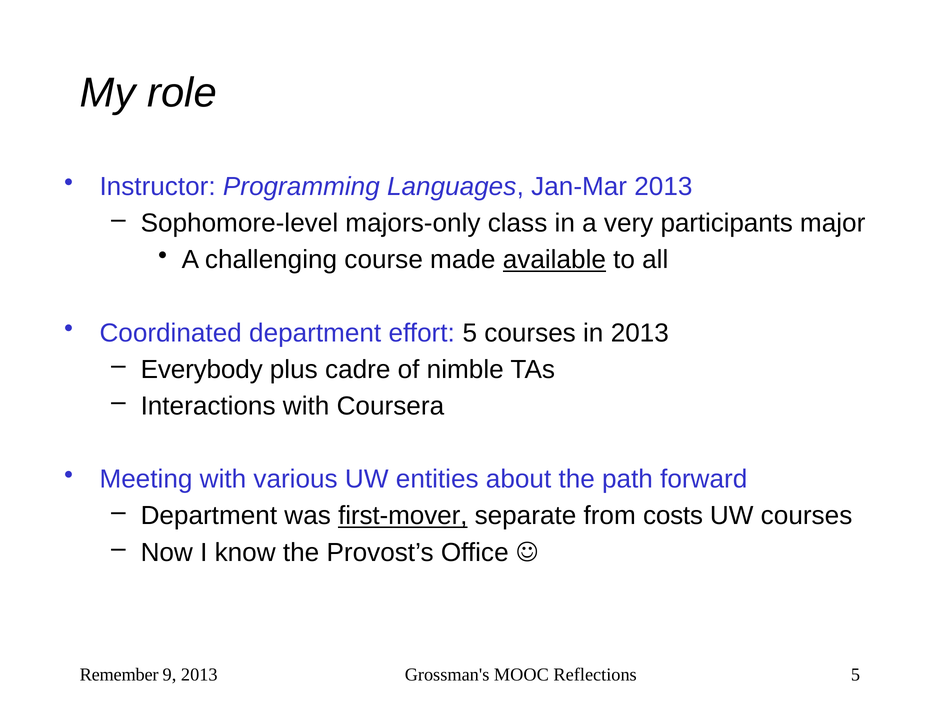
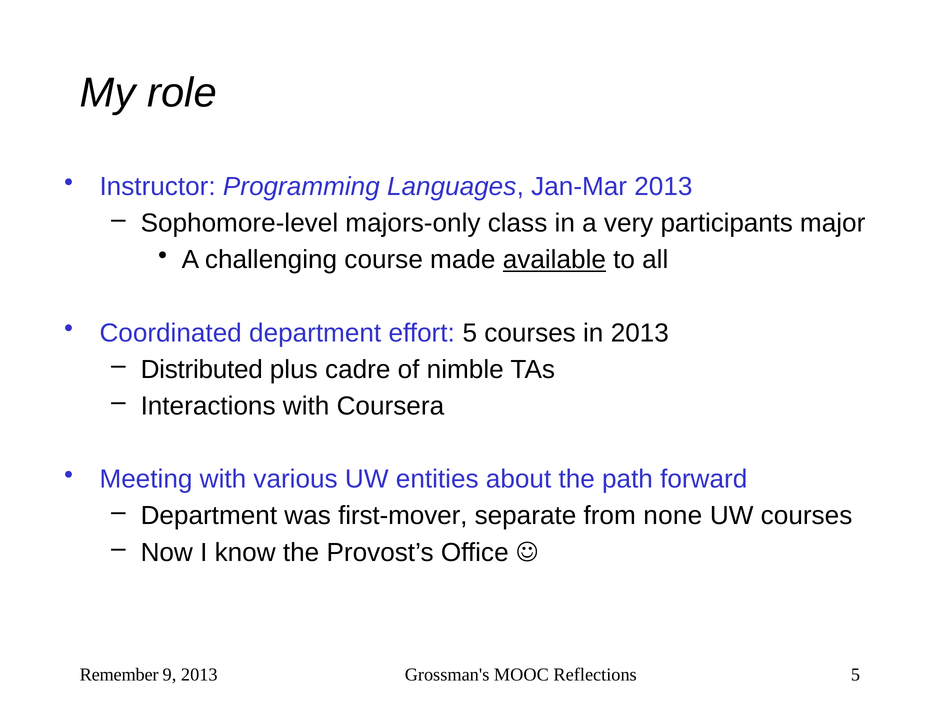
Everybody: Everybody -> Distributed
first-mover underline: present -> none
costs: costs -> none
